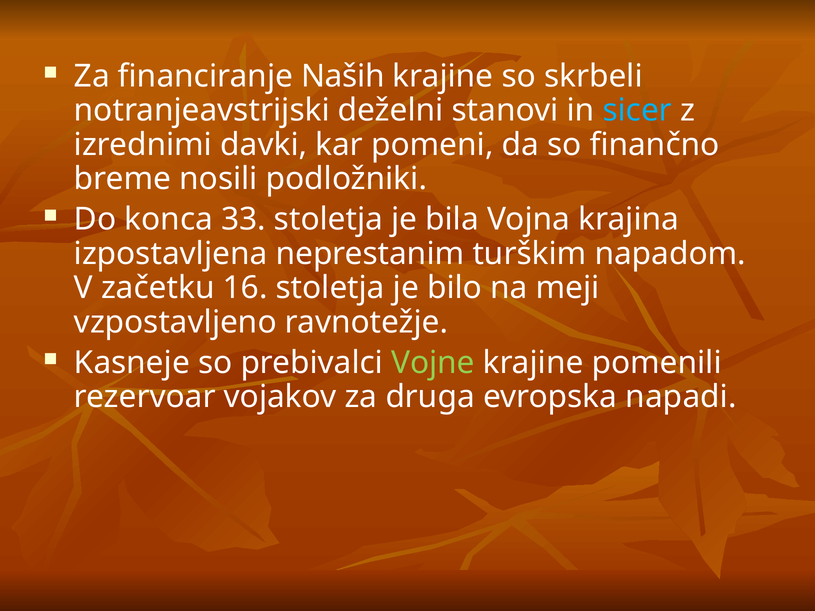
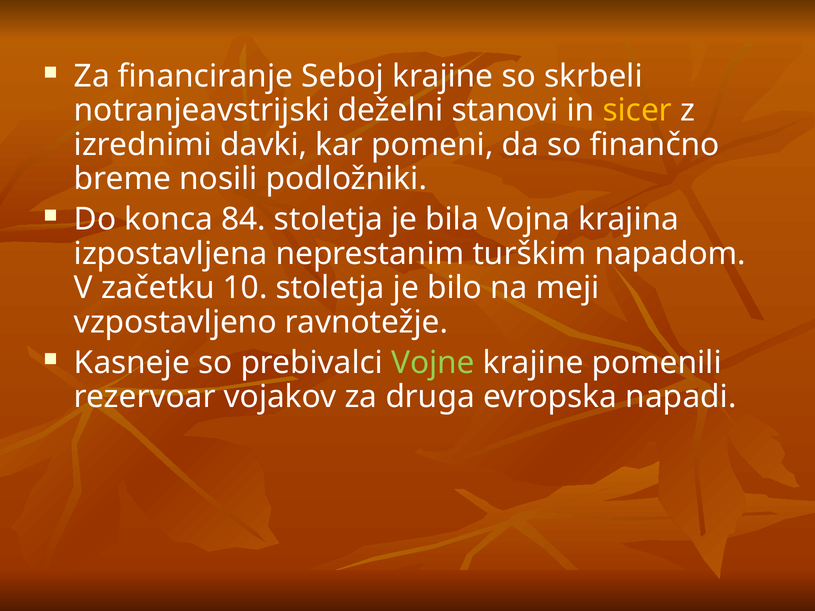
Naših: Naših -> Seboj
sicer colour: light blue -> yellow
33: 33 -> 84
16: 16 -> 10
